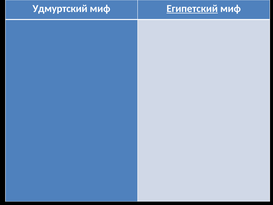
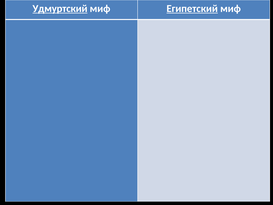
Удмуртский underline: none -> present
